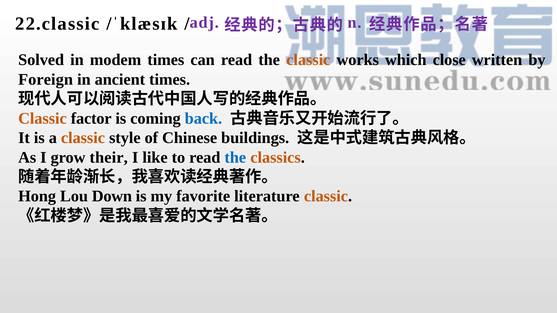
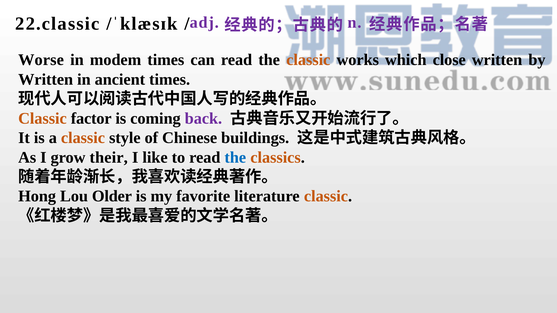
Solved: Solved -> Worse
Foreign at (46, 79): Foreign -> Written
back colour: blue -> purple
Down: Down -> Older
